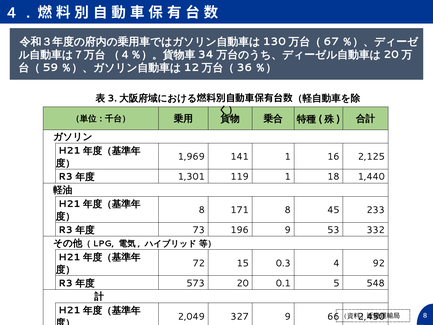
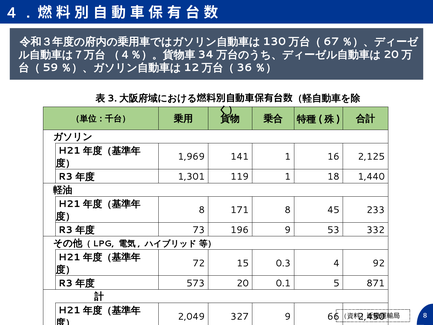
548: 548 -> 871
